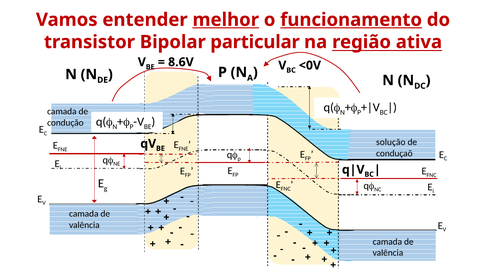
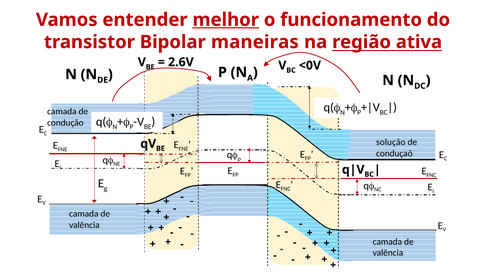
funcionamento underline: present -> none
particular: particular -> maneiras
8.6V: 8.6V -> 2.6V
